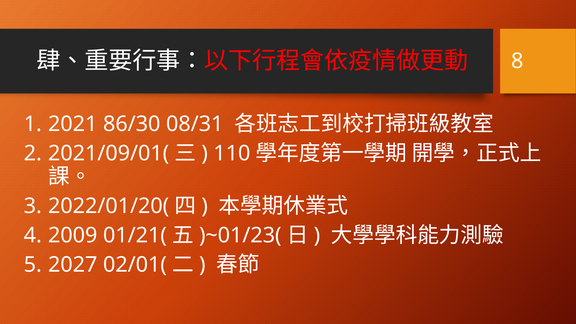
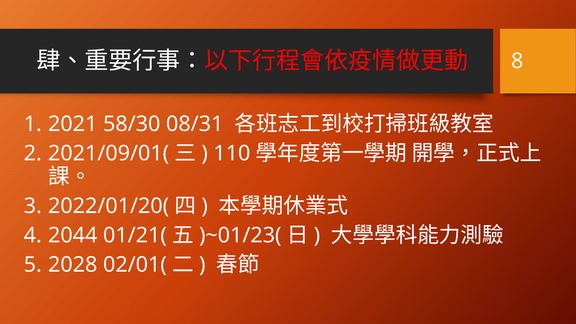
86/30: 86/30 -> 58/30
2009: 2009 -> 2044
2027: 2027 -> 2028
